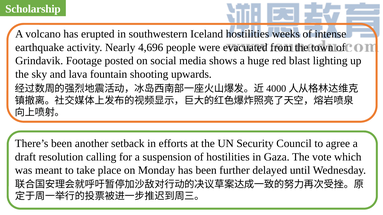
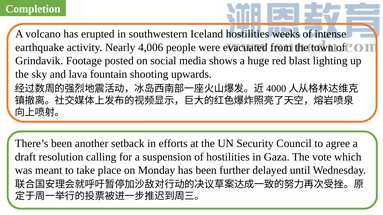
Scholarship: Scholarship -> Completion
4,696: 4,696 -> 4,006
